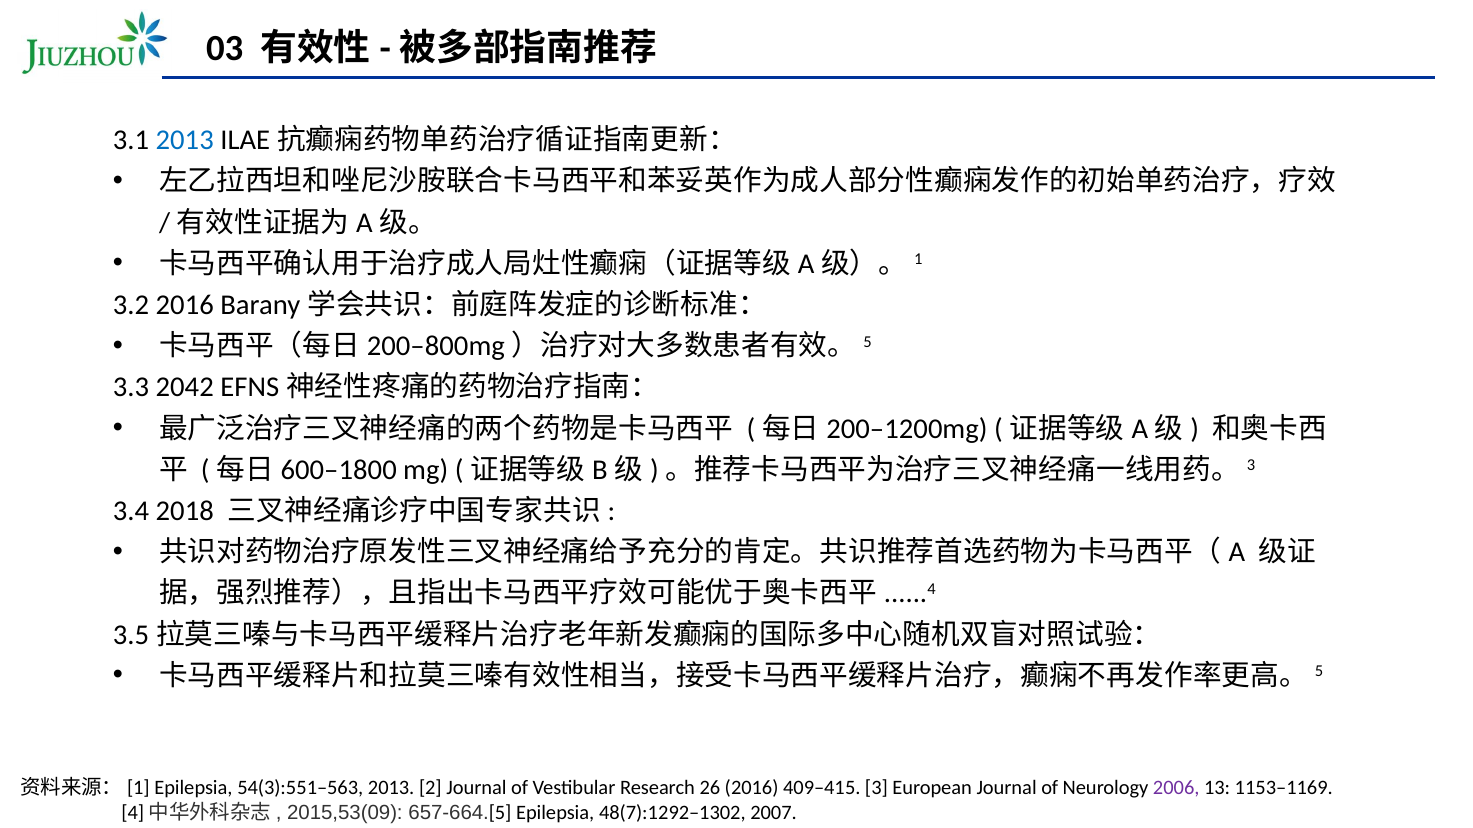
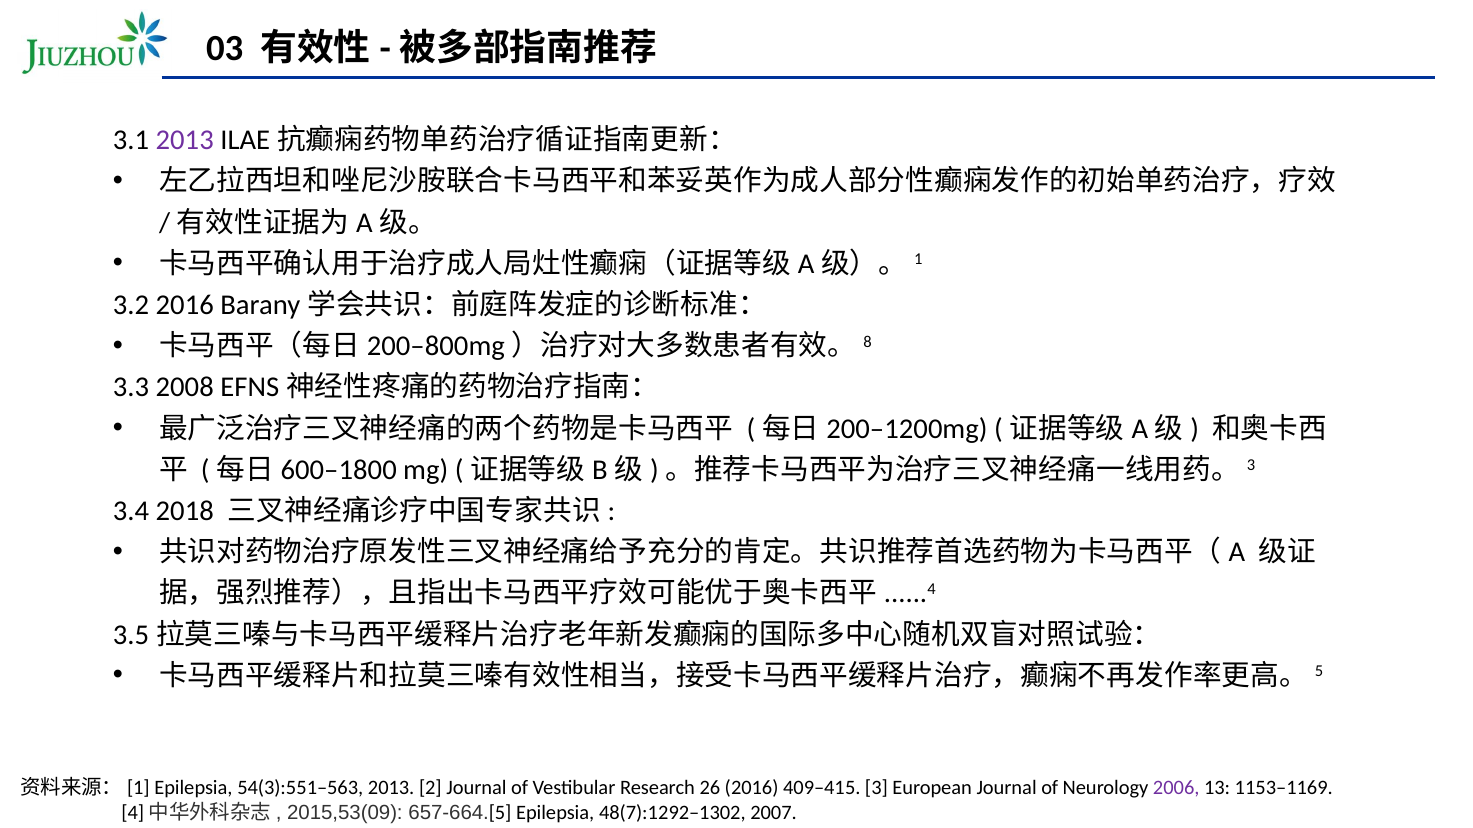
2013 at (185, 140) colour: blue -> purple
5: 5 -> 8
2042: 2042 -> 2008
